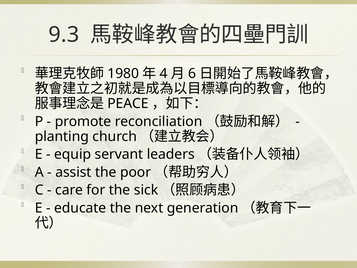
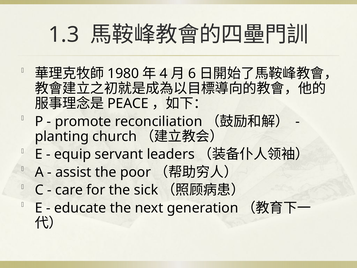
9.3: 9.3 -> 1.3
